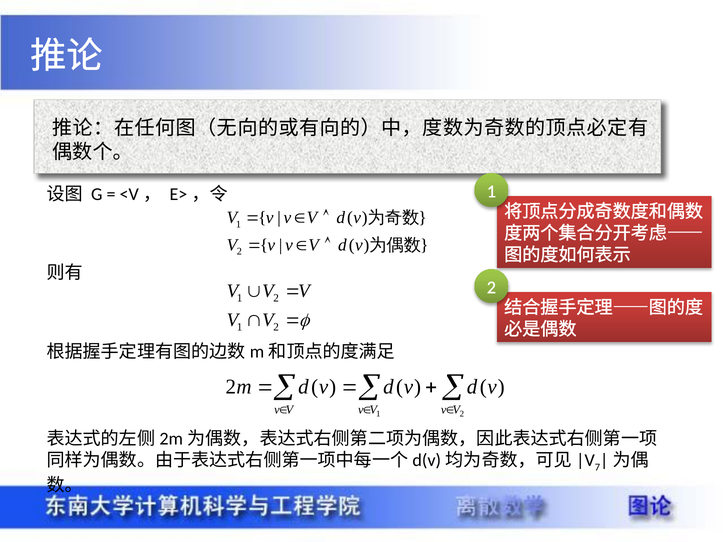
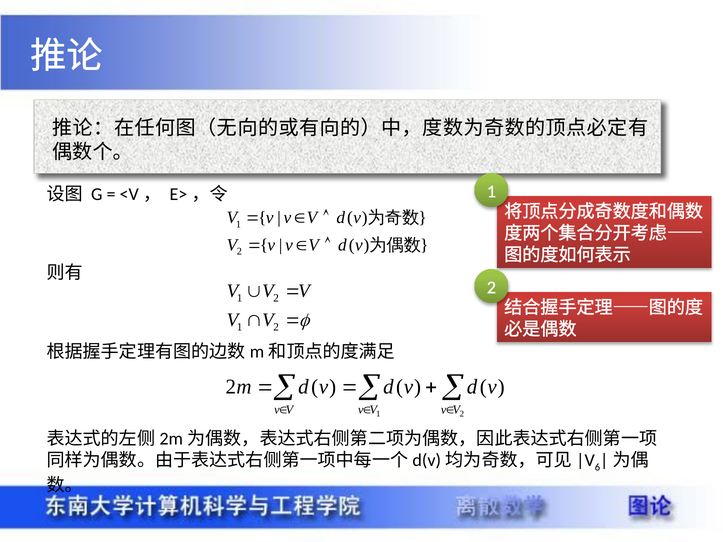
7: 7 -> 6
